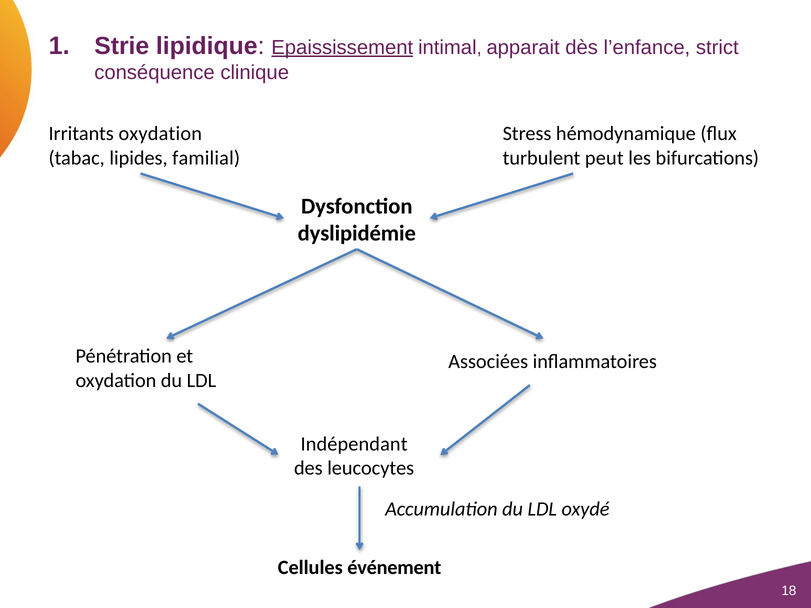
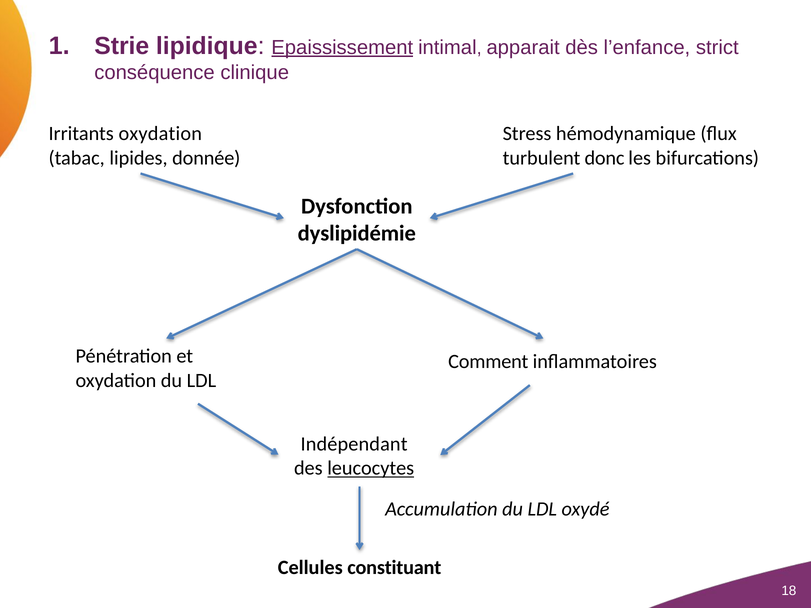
familial: familial -> donnée
peut: peut -> donc
Associées: Associées -> Comment
leucocytes underline: none -> present
événement: événement -> constituant
